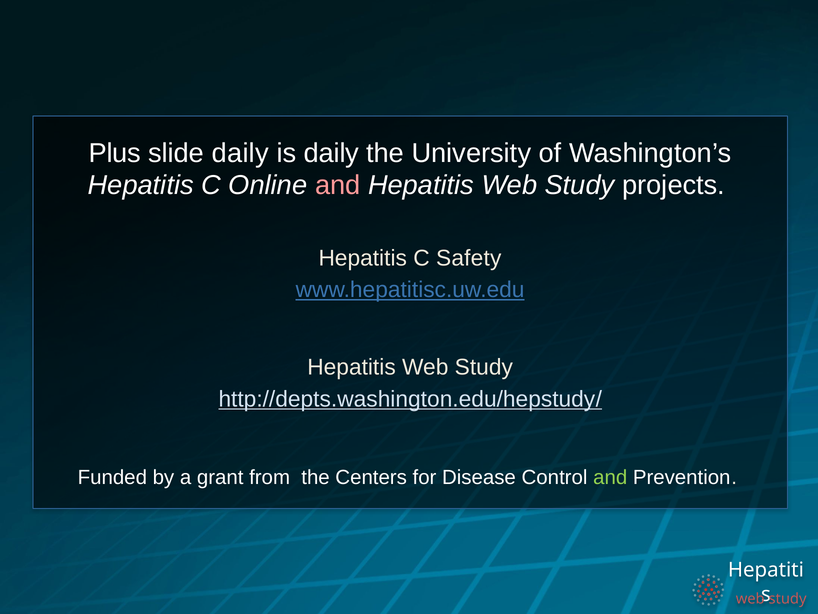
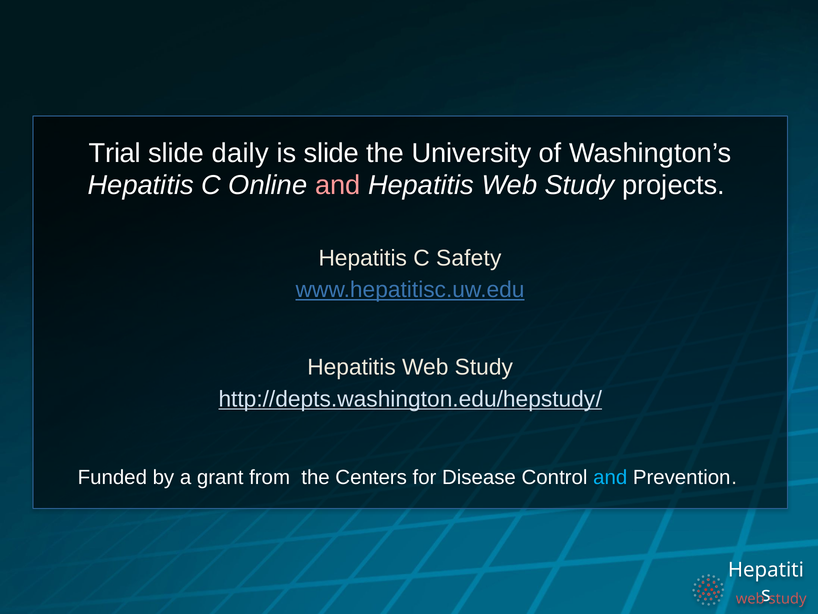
Plus: Plus -> Trial
is daily: daily -> slide
and at (610, 477) colour: light green -> light blue
